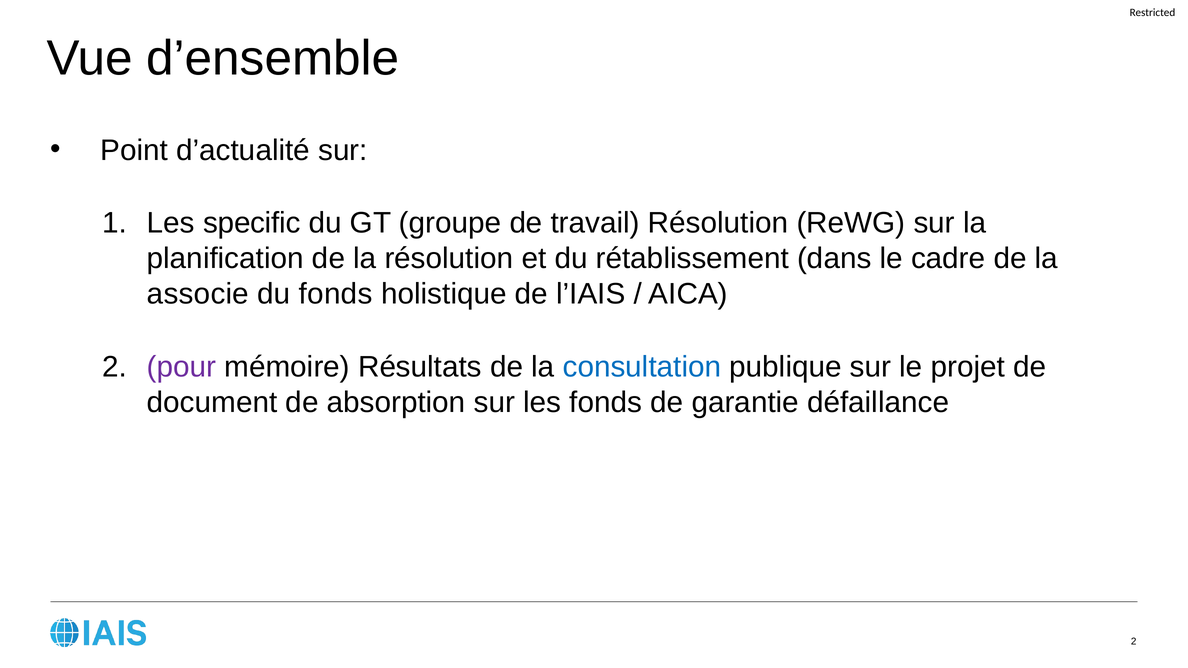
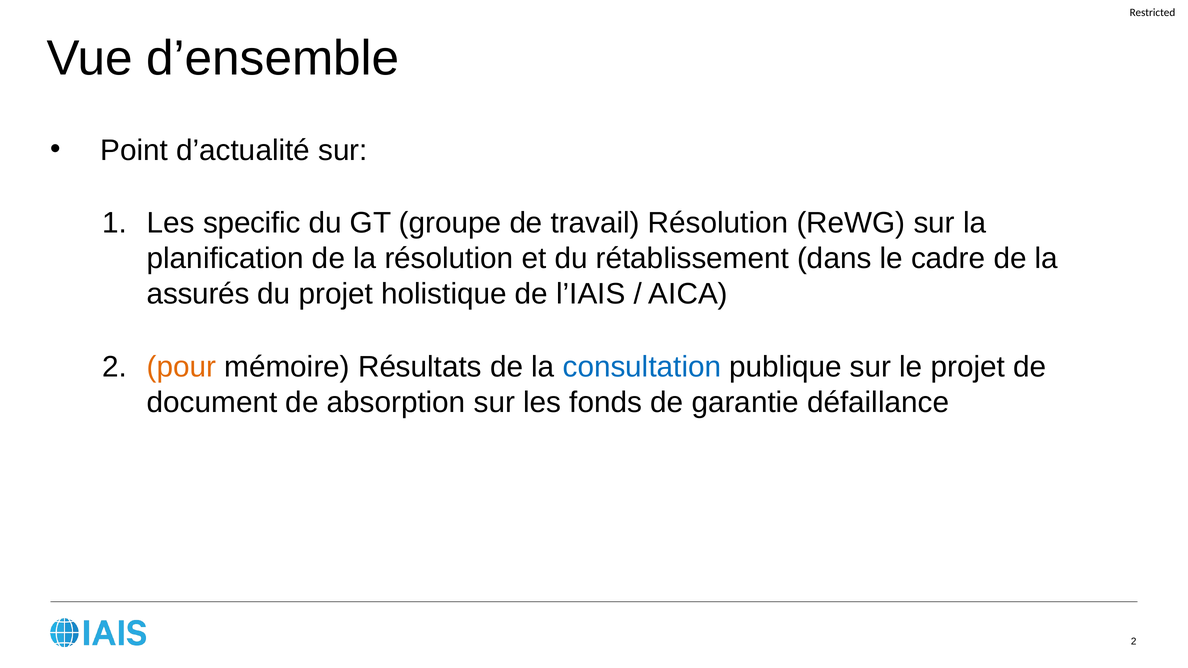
associe: associe -> assurés
du fonds: fonds -> projet
pour colour: purple -> orange
